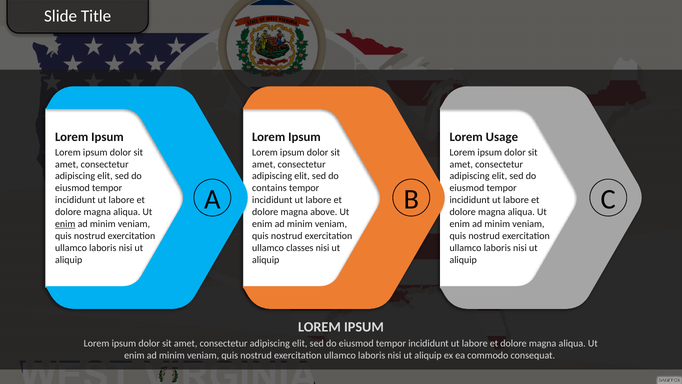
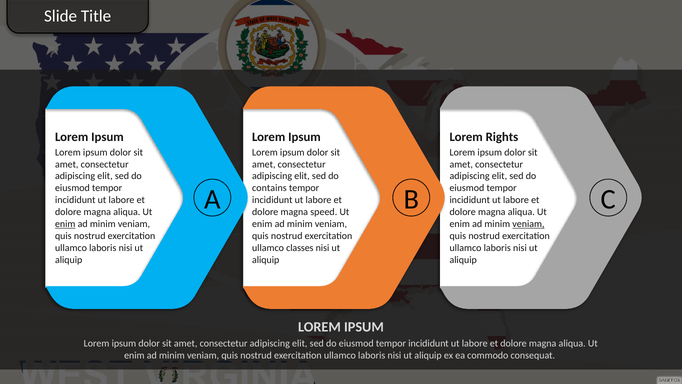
Usage: Usage -> Rights
above: above -> speed
veniam at (528, 224) underline: none -> present
